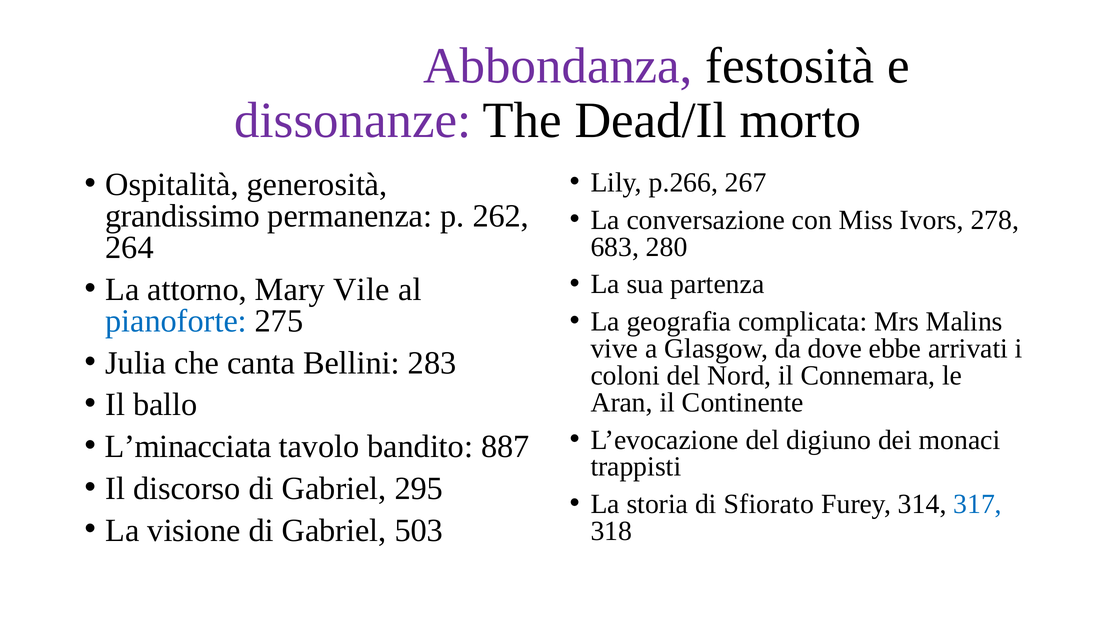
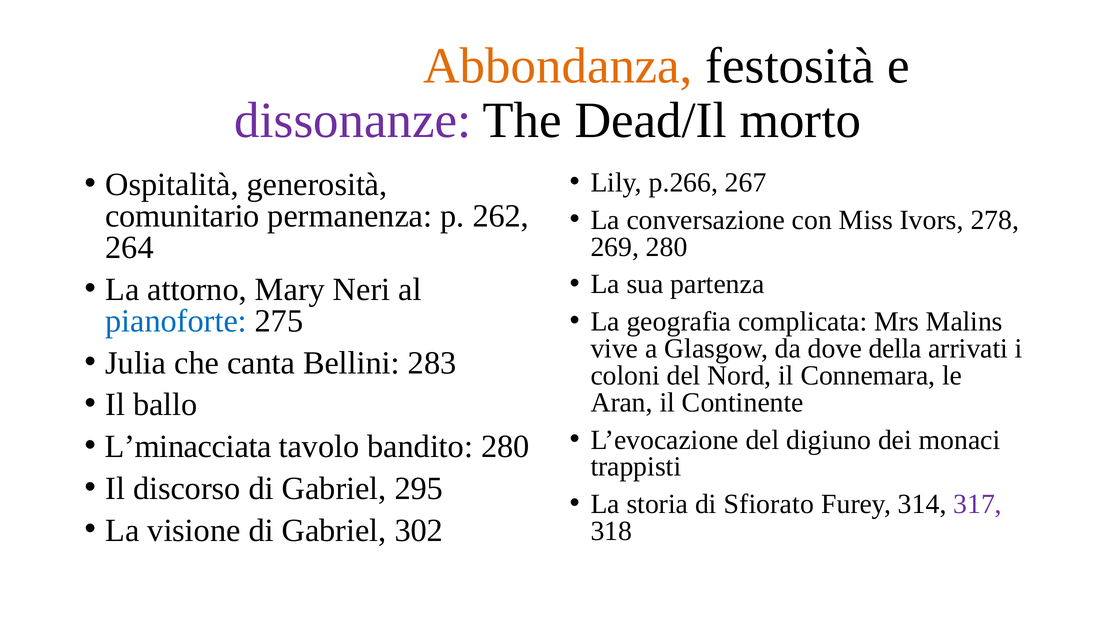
Abbondanza colour: purple -> orange
grandissimo: grandissimo -> comunitario
683: 683 -> 269
Vile: Vile -> Neri
ebbe: ebbe -> della
bandito 887: 887 -> 280
317 colour: blue -> purple
503: 503 -> 302
